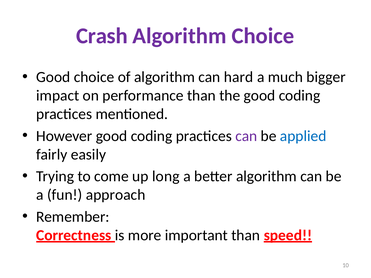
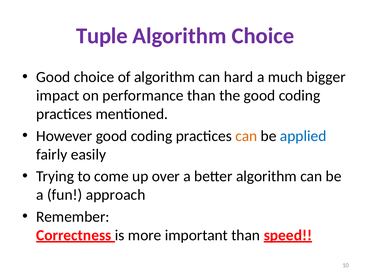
Crash: Crash -> Tuple
can at (246, 136) colour: purple -> orange
long: long -> over
